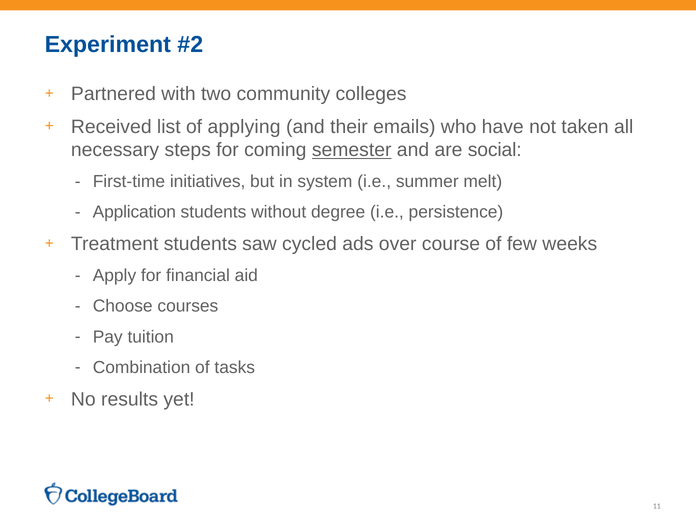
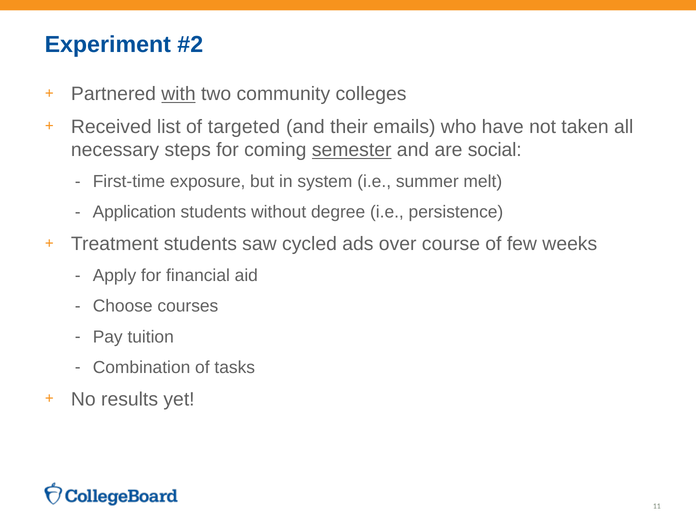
with underline: none -> present
applying: applying -> targeted
initiatives: initiatives -> exposure
